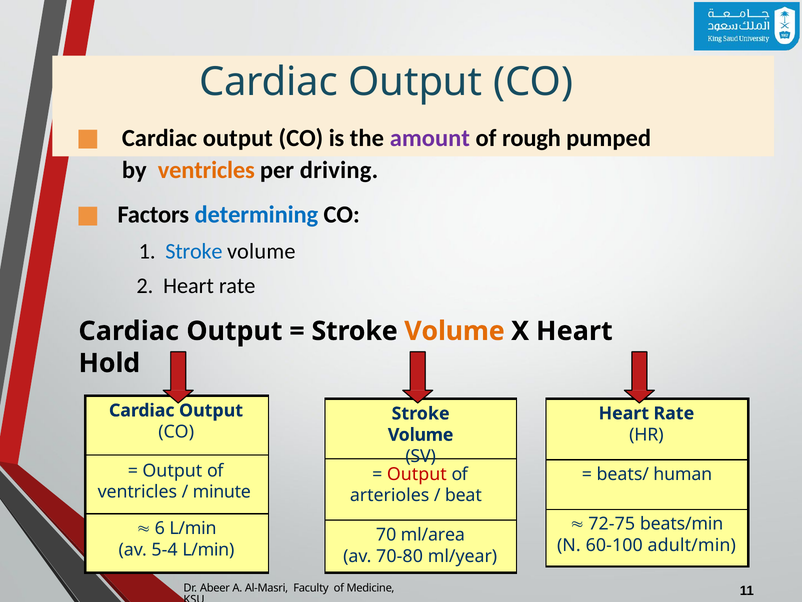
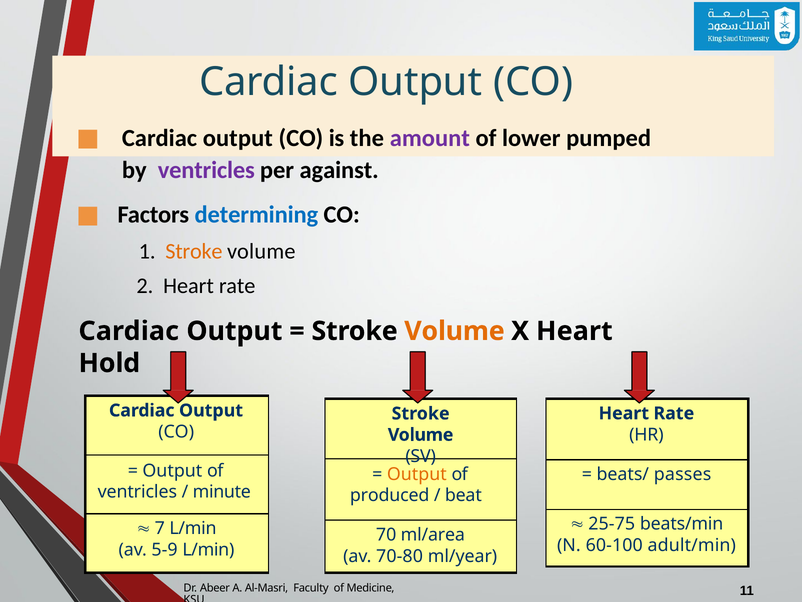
rough: rough -> lower
ventricles at (206, 170) colour: orange -> purple
driving: driving -> against
Stroke at (194, 251) colour: blue -> orange
Output at (417, 474) colour: red -> orange
human: human -> passes
arterioles: arterioles -> produced
72-75: 72-75 -> 25-75
6: 6 -> 7
5-4: 5-4 -> 5-9
